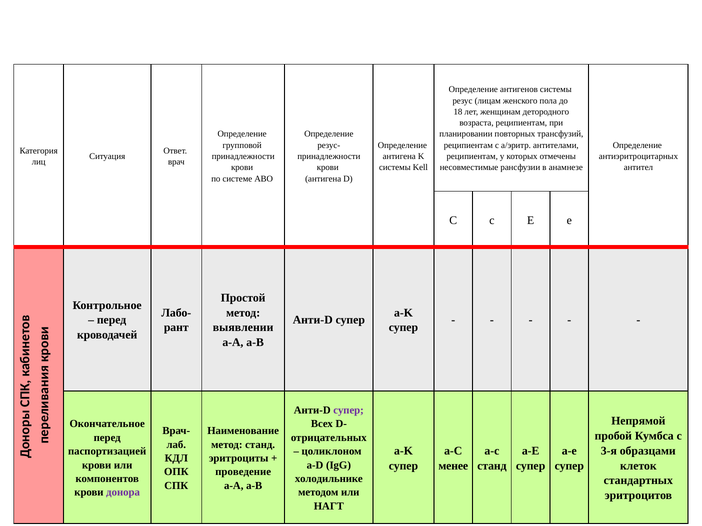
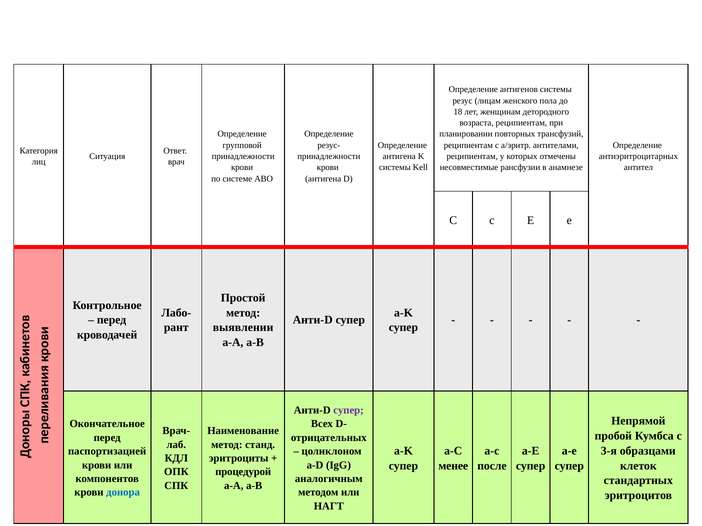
станд at (492, 466): станд -> после
проведение: проведение -> процедурой
холодильнике: холодильнике -> аналогичным
донора colour: purple -> blue
